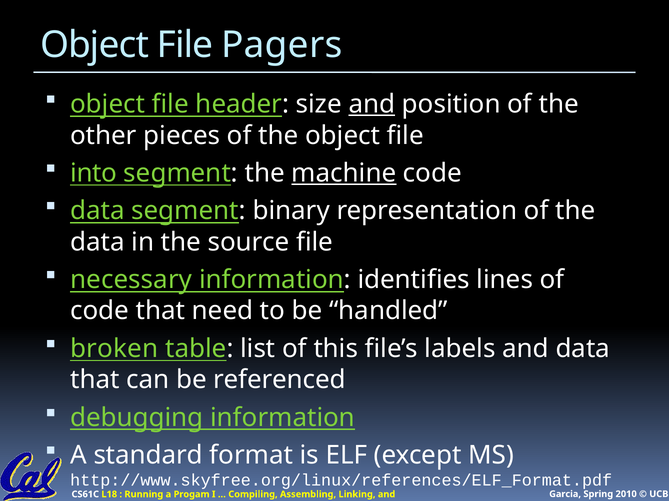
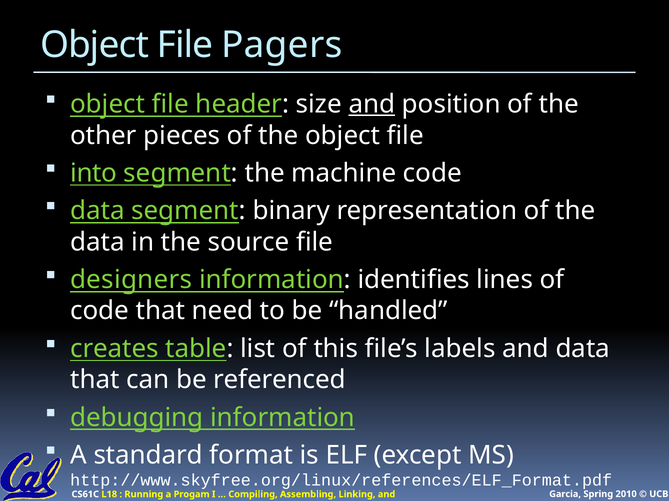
machine underline: present -> none
necessary: necessary -> designers
broken: broken -> creates
